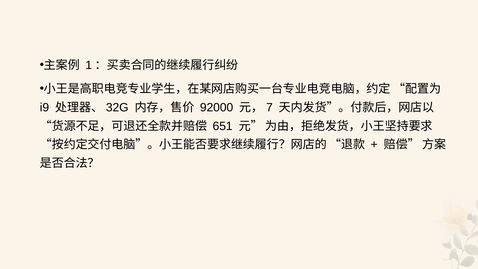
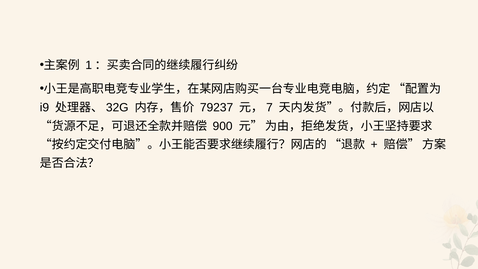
92000: 92000 -> 79237
651: 651 -> 900
